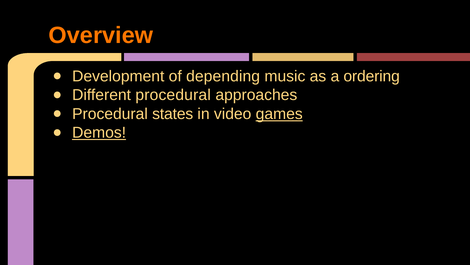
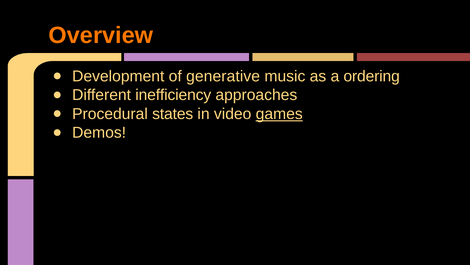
depending: depending -> generative
Different procedural: procedural -> inefficiency
Demos underline: present -> none
